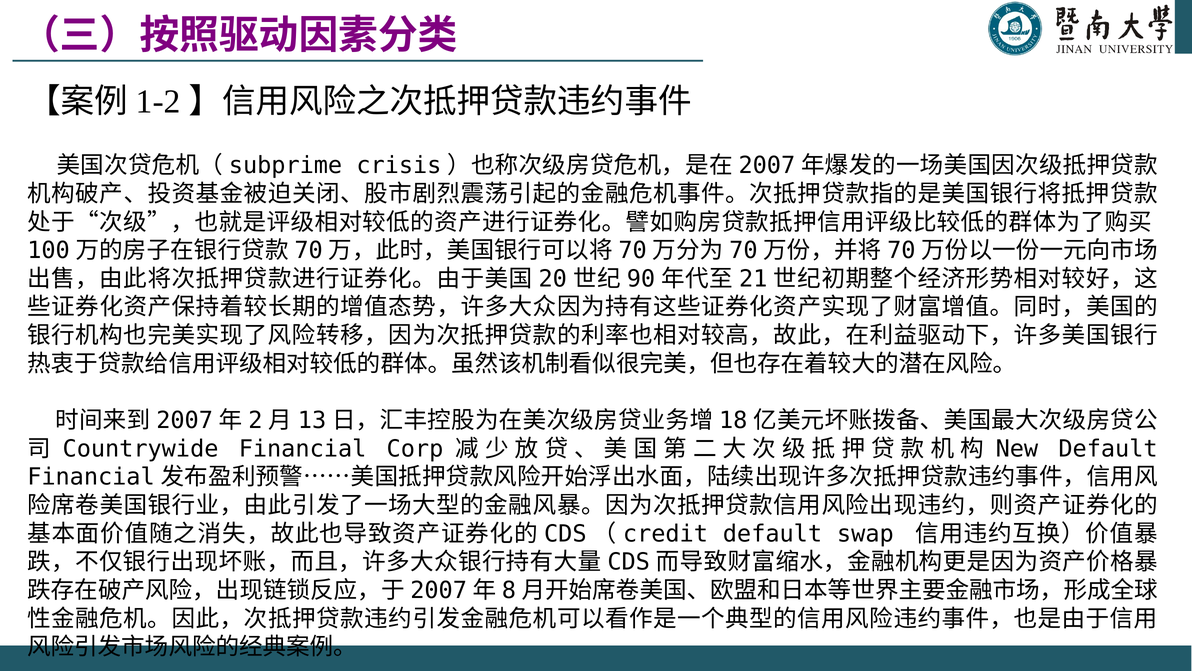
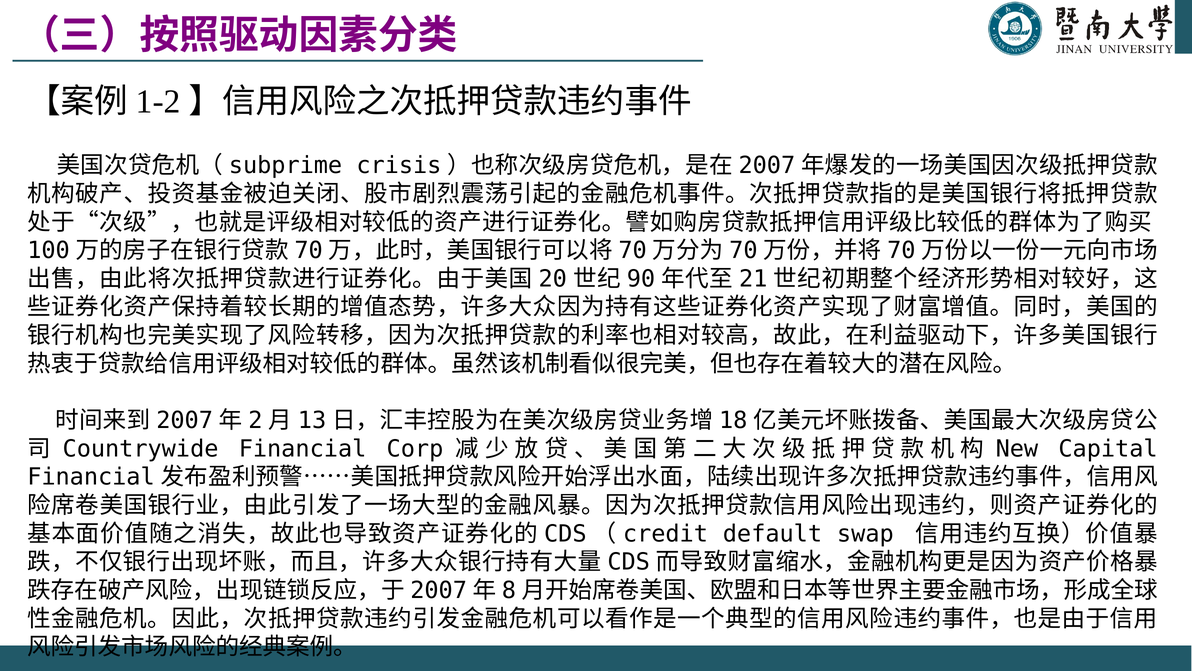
Default at (1108, 449): Default -> Capital
